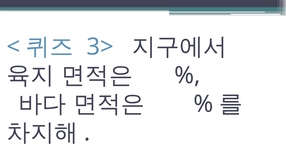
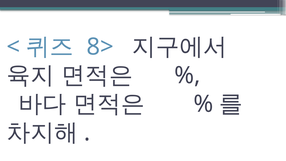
3>: 3> -> 8>
